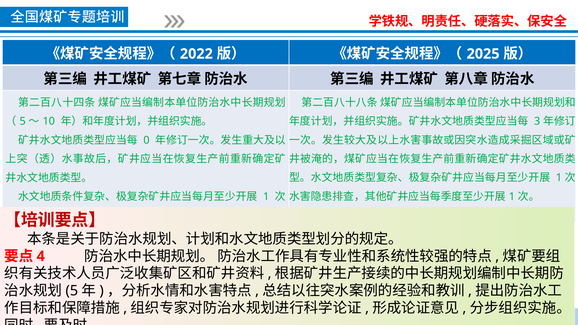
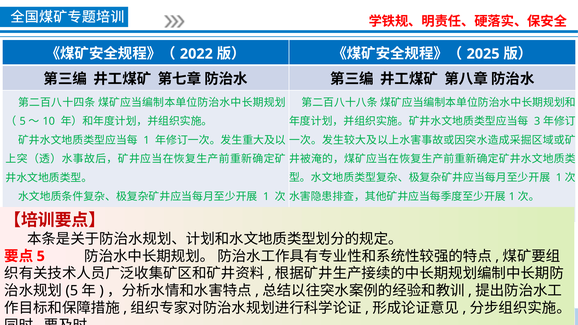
0 at (146, 140): 0 -> 1
4 at (41, 256): 4 -> 5
